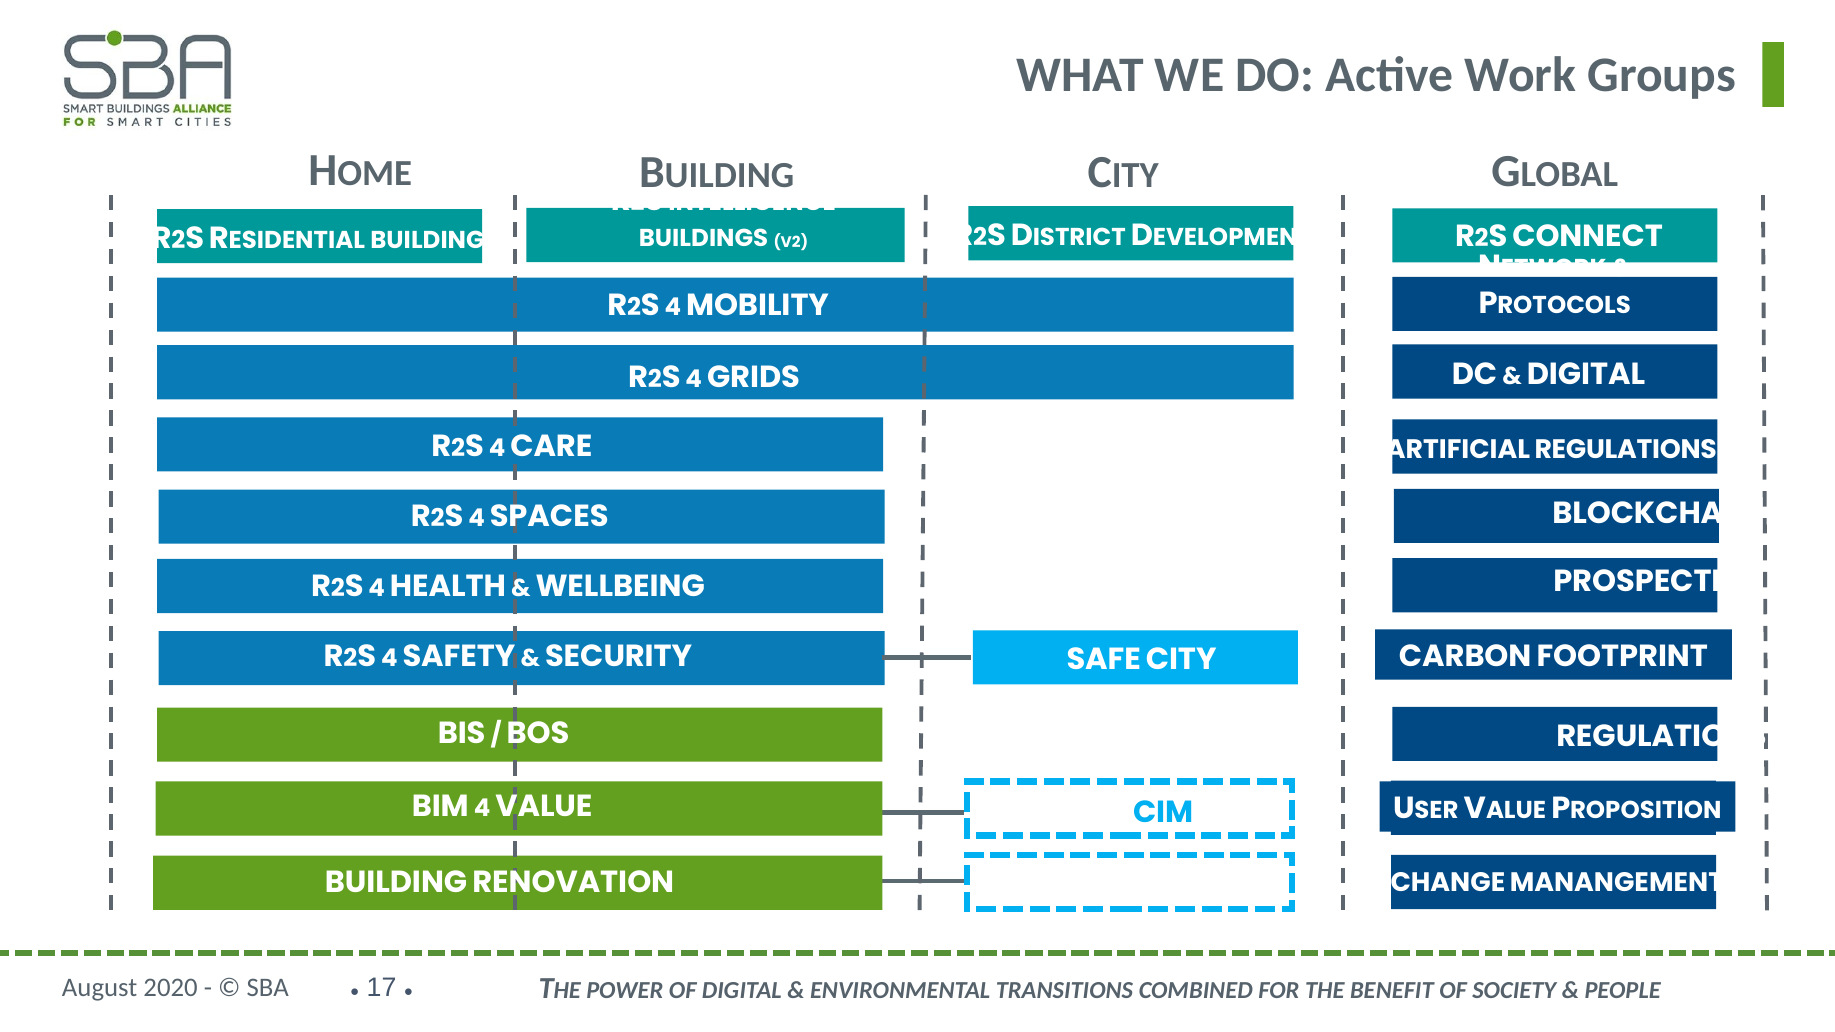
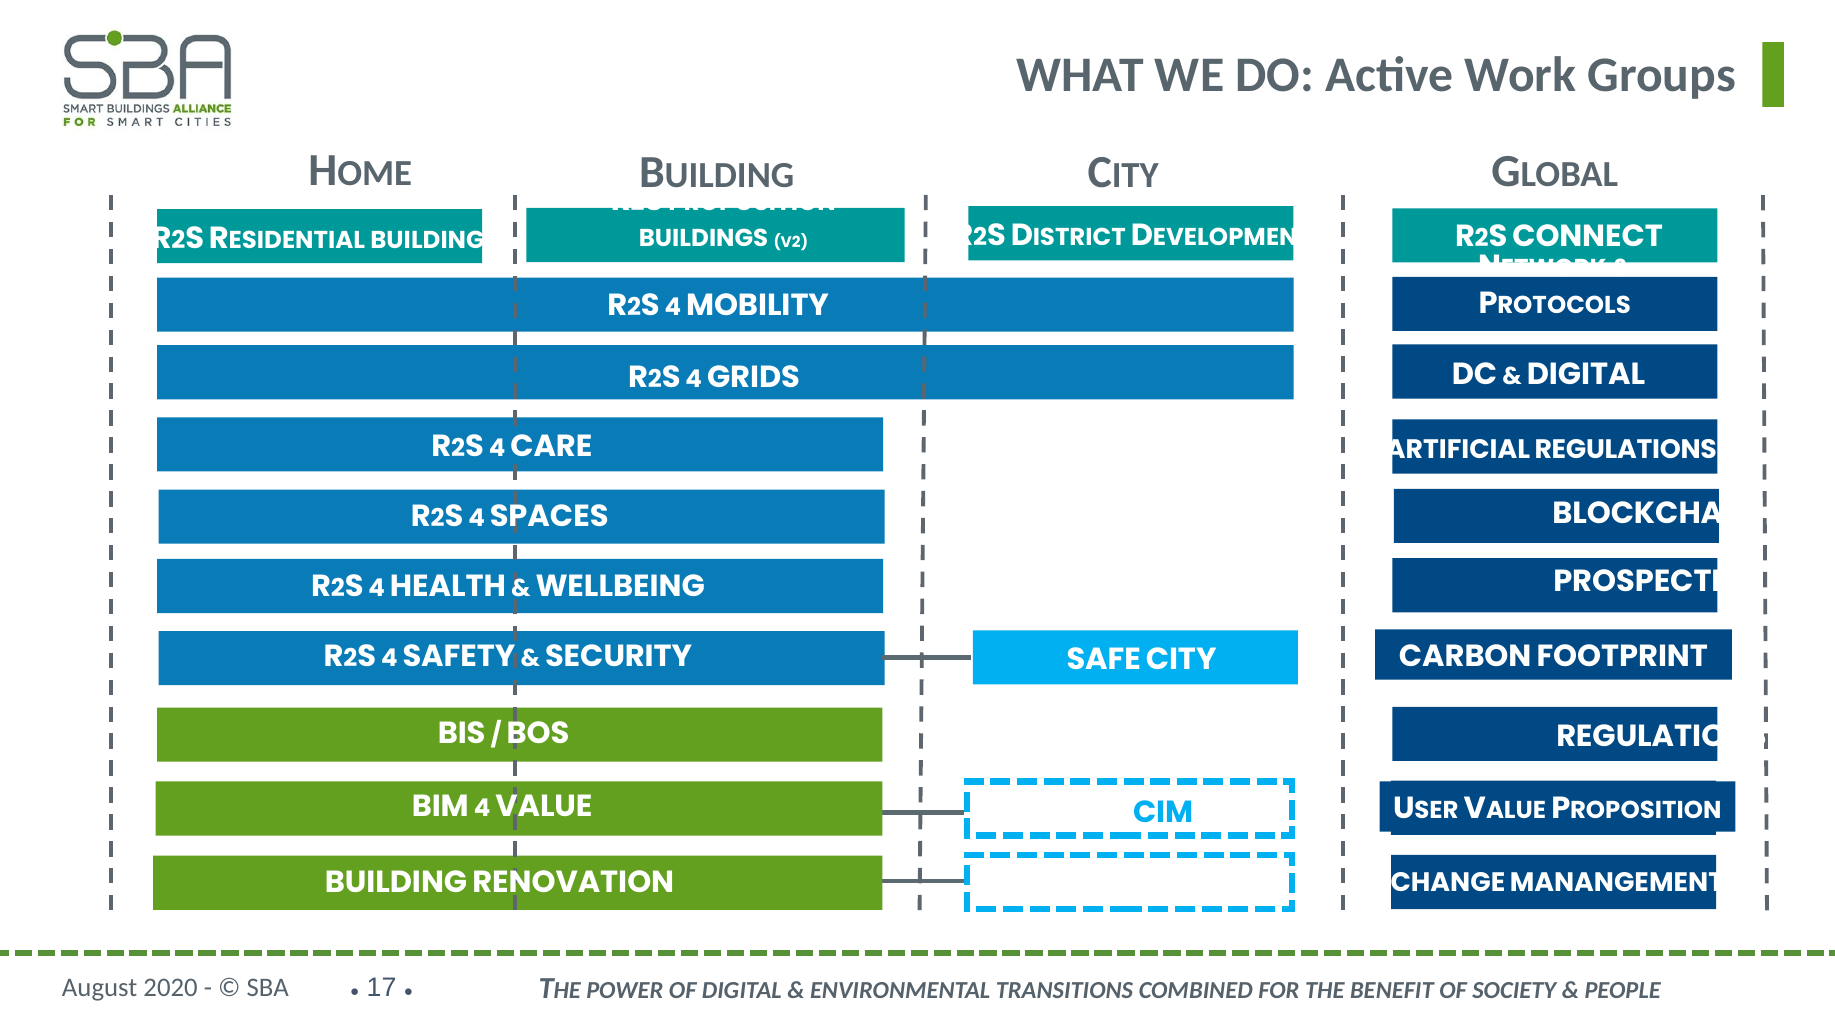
R2S INTELLIGENCE: INTELLIGENCE -> PROPOSITION
